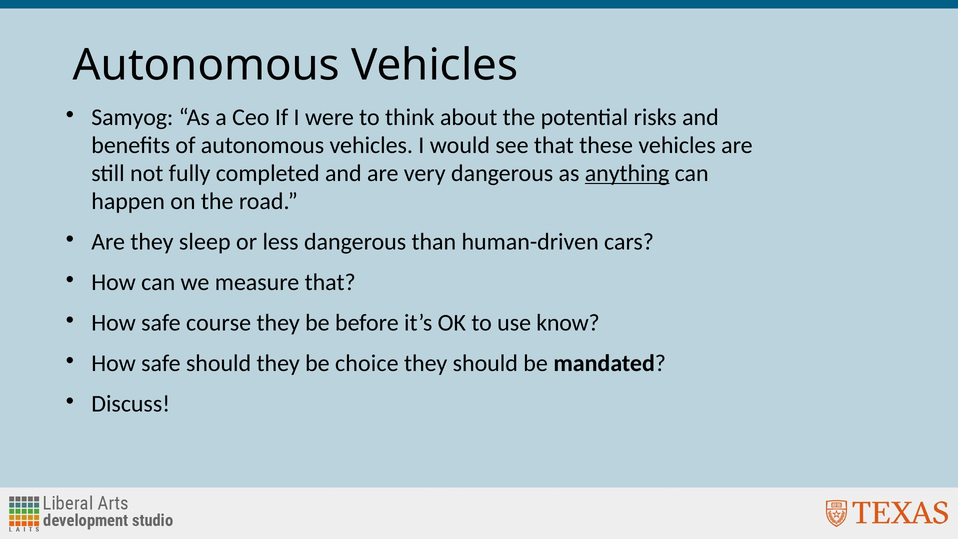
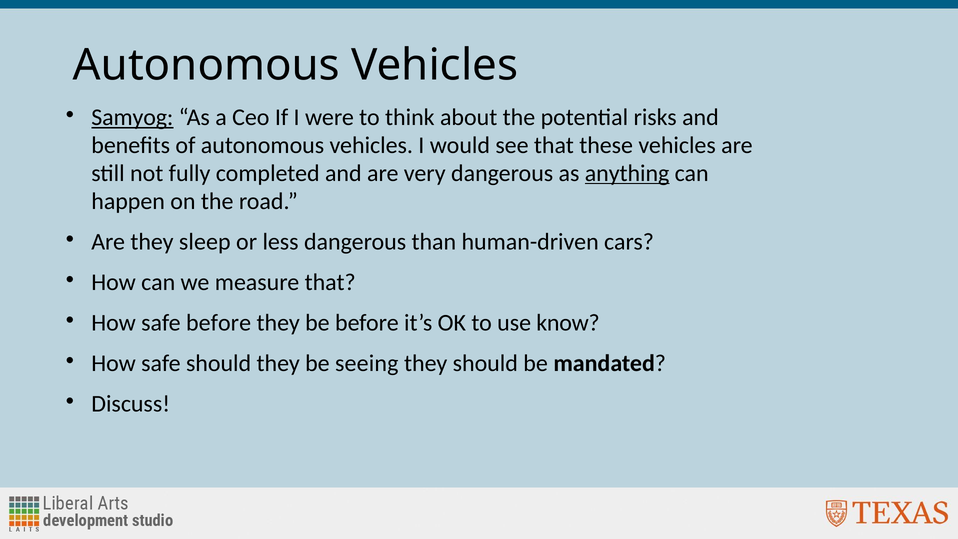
Samyog underline: none -> present
safe course: course -> before
choice: choice -> seeing
